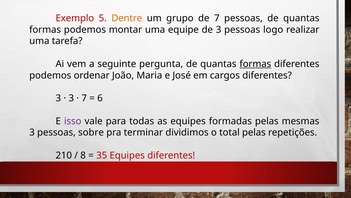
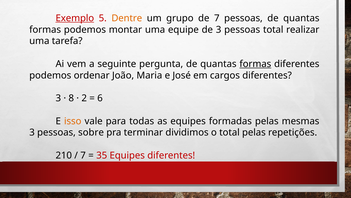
Exemplo underline: none -> present
pessoas logo: logo -> total
3 at (71, 98): 3 -> 8
7 at (84, 98): 7 -> 2
isso colour: purple -> orange
8 at (83, 155): 8 -> 7
